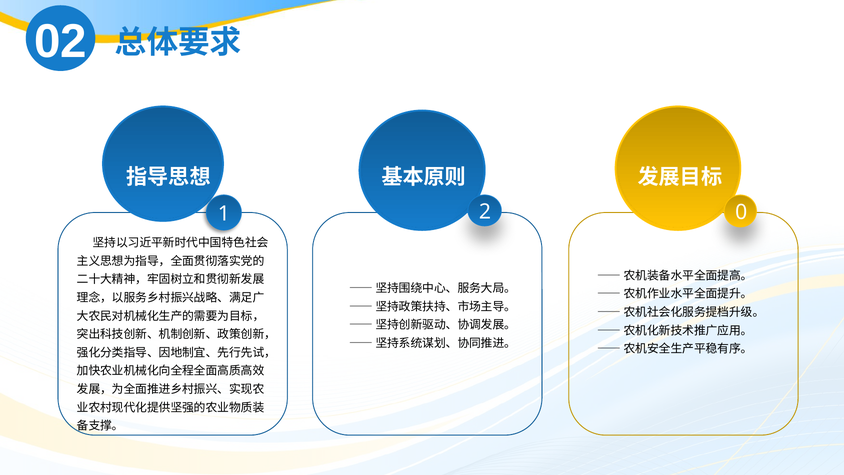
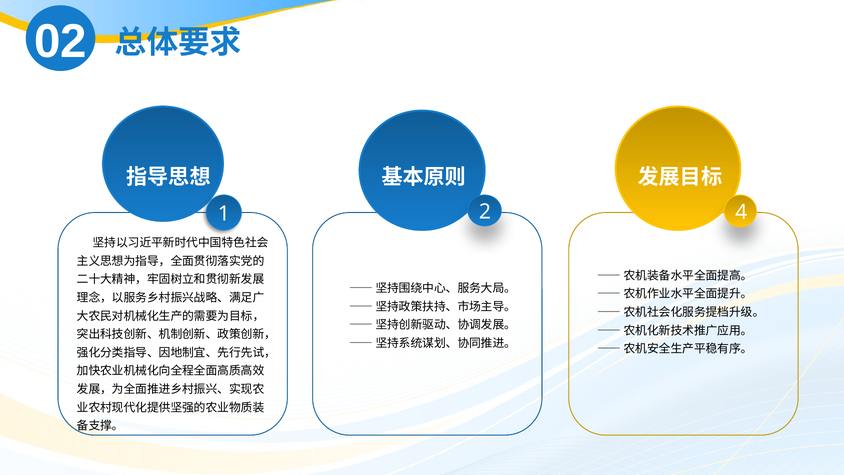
0: 0 -> 4
